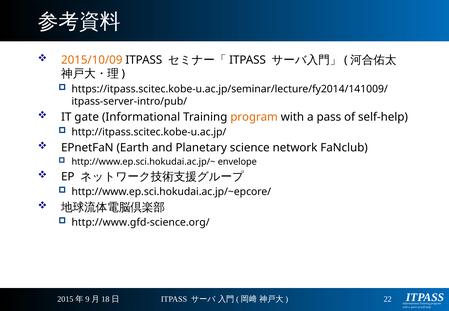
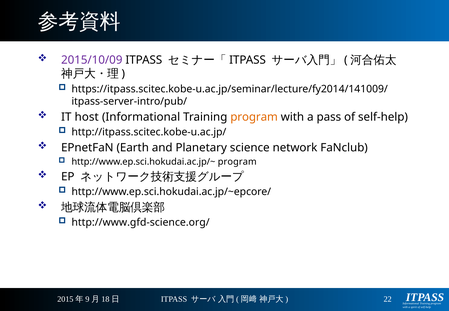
2015/10/09 colour: orange -> purple
gate: gate -> host
http://www.ep.sci.hokudai.ac.jp/~ envelope: envelope -> program
